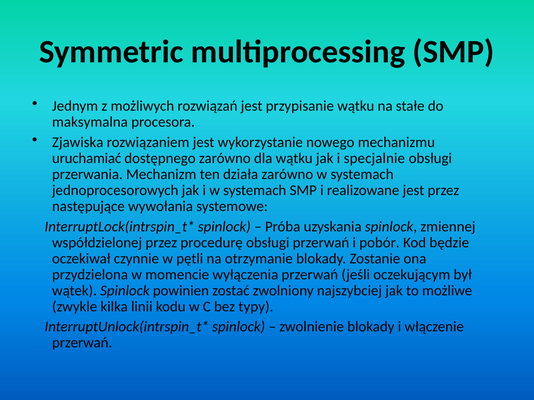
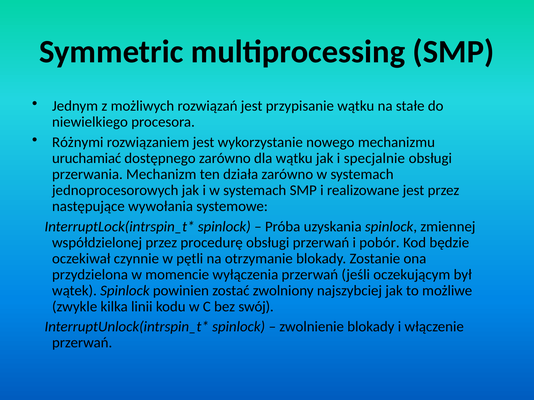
maksymalna: maksymalna -> niewielkiego
Zjawiska: Zjawiska -> Różnymi
typy: typy -> swój
